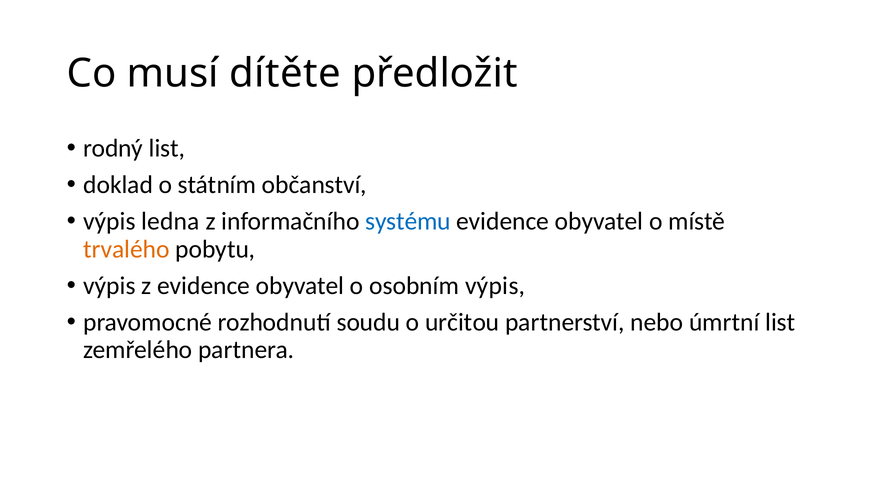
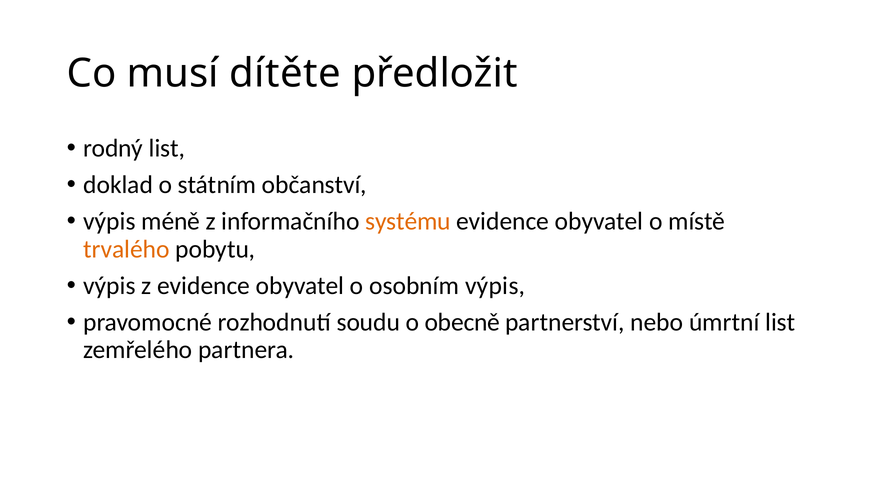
ledna: ledna -> méně
systému colour: blue -> orange
určitou: určitou -> obecně
